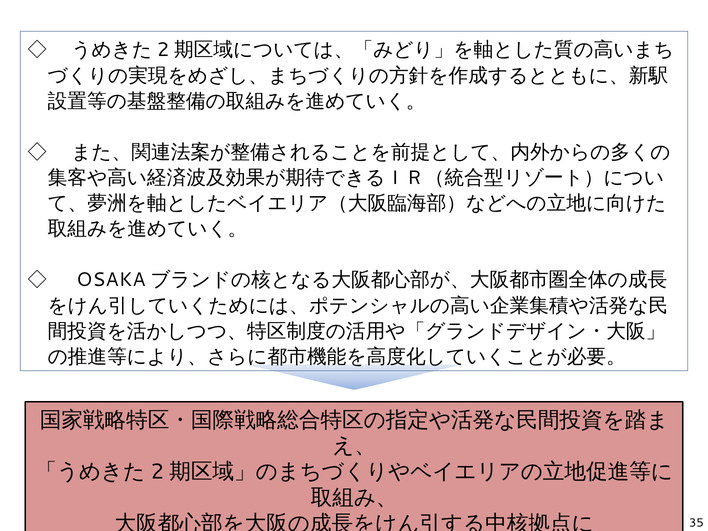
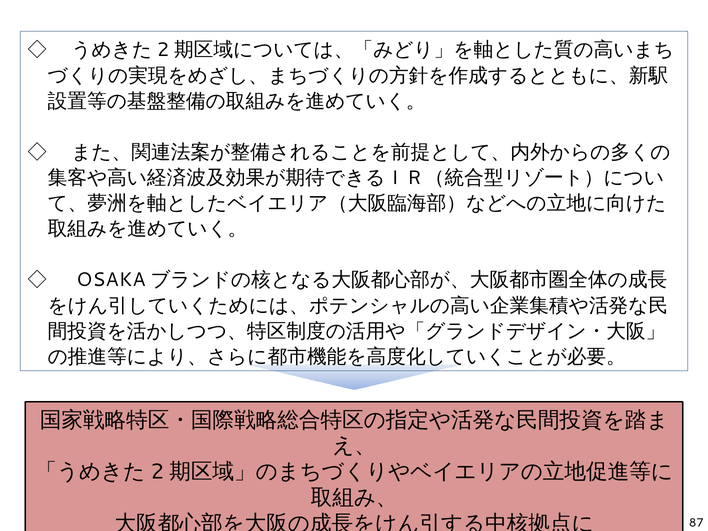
35: 35 -> 87
